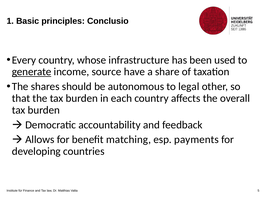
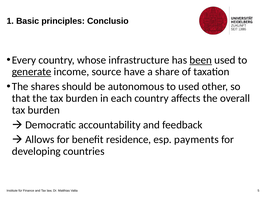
been underline: none -> present
to legal: legal -> used
matching: matching -> residence
